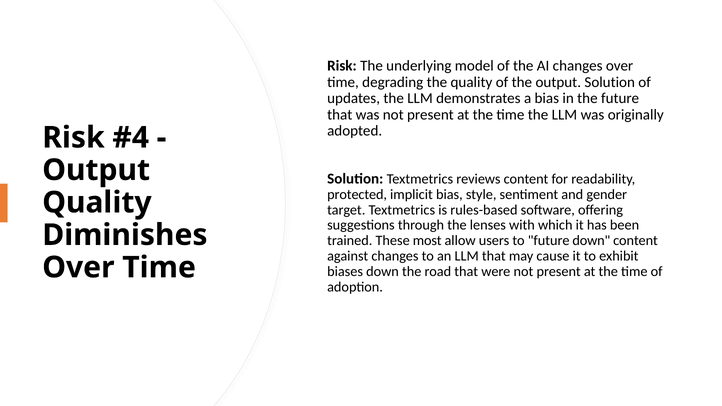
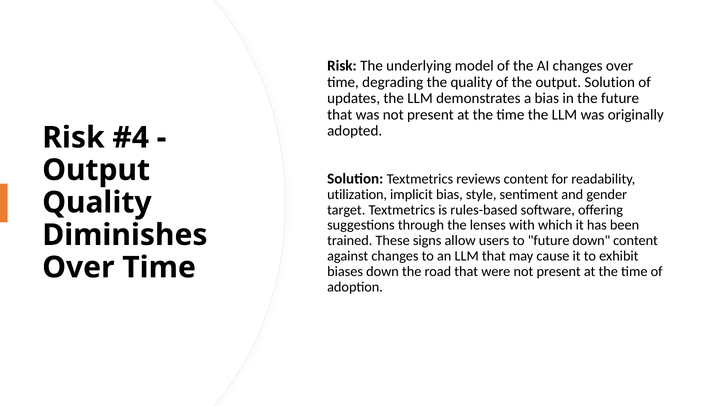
protected: protected -> utilization
most: most -> signs
